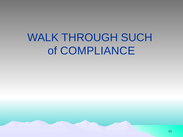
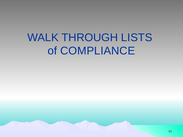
SUCH: SUCH -> LISTS
